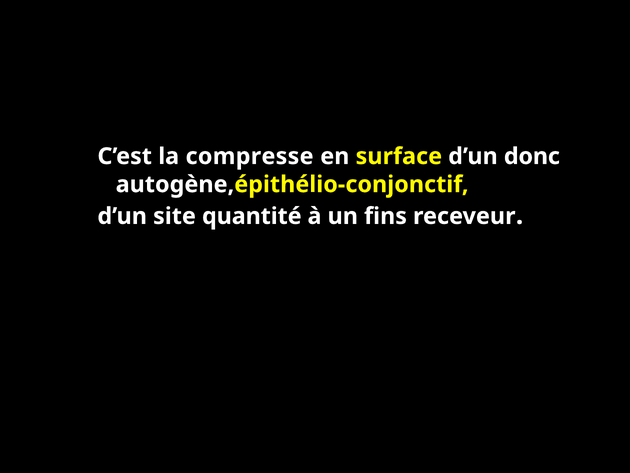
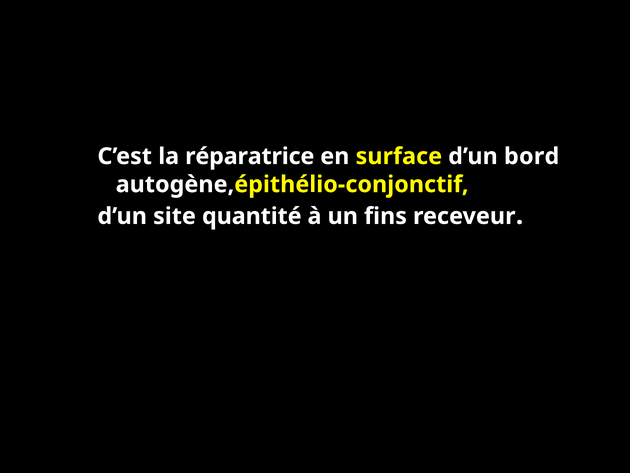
compresse: compresse -> réparatrice
donc: donc -> bord
